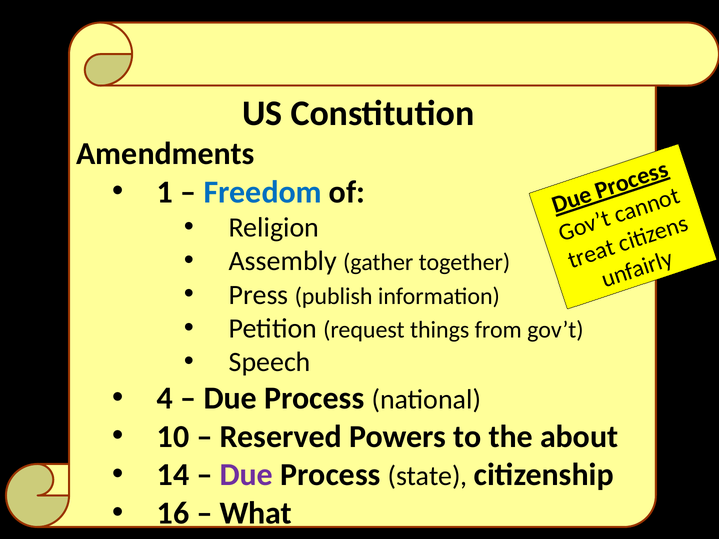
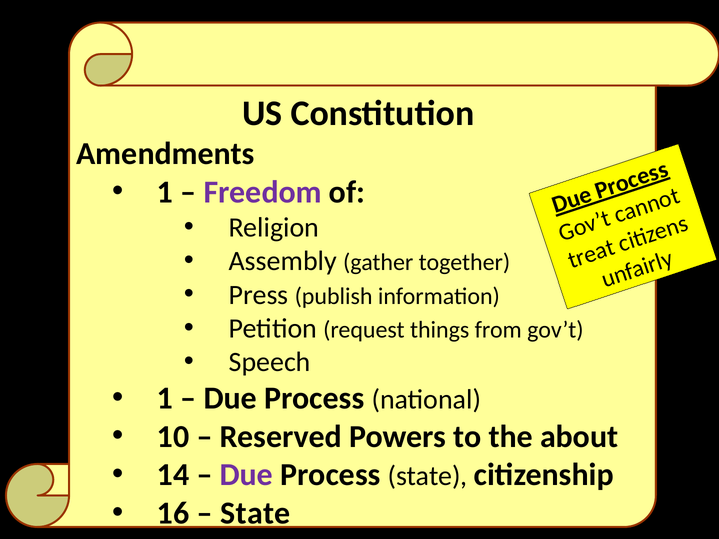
Freedom colour: blue -> purple
4 at (165, 398): 4 -> 1
What at (256, 513): What -> State
